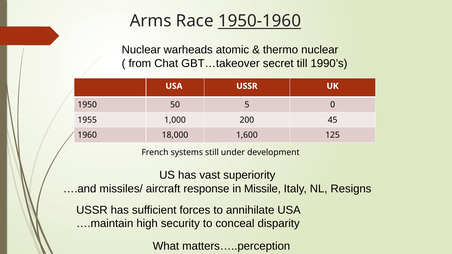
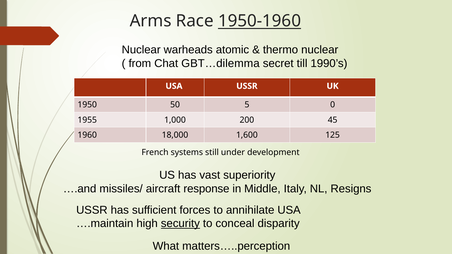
GBT…takeover: GBT…takeover -> GBT…dilemma
Missile: Missile -> Middle
security underline: none -> present
